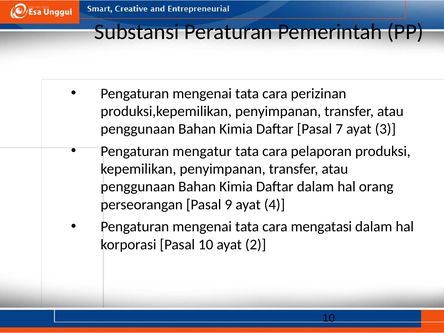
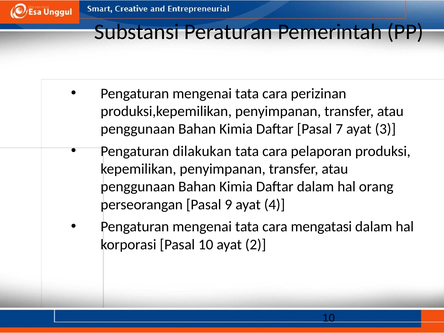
mengatur: mengatur -> dilakukan
